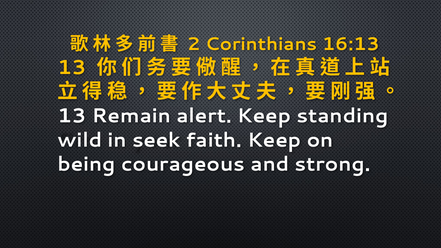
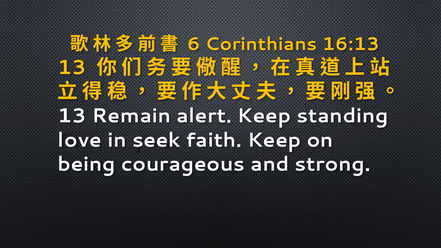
2: 2 -> 6
wild: wild -> love
